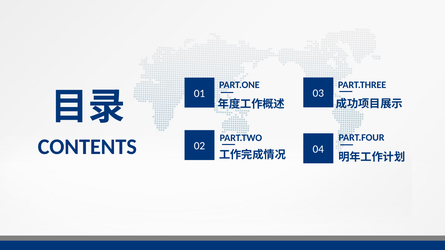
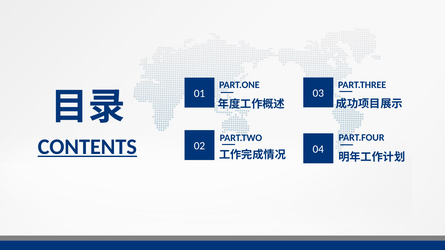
CONTENTS underline: none -> present
